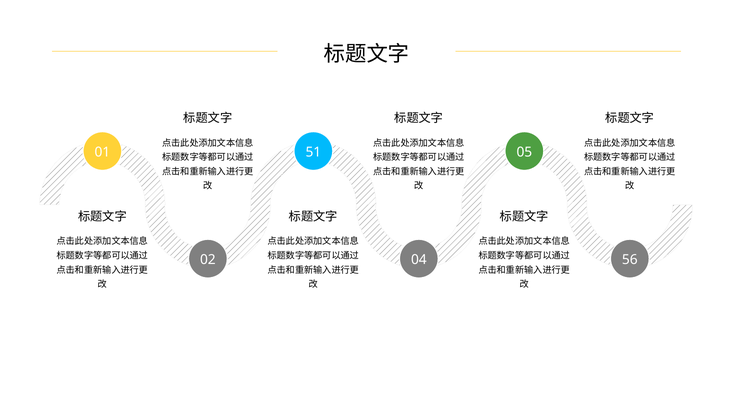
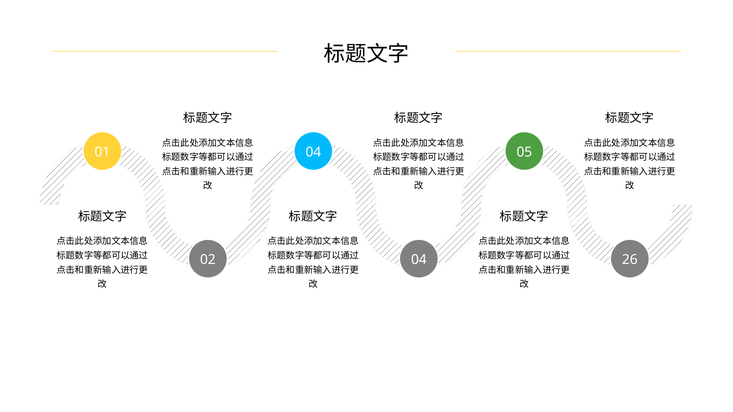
01 51: 51 -> 04
56: 56 -> 26
